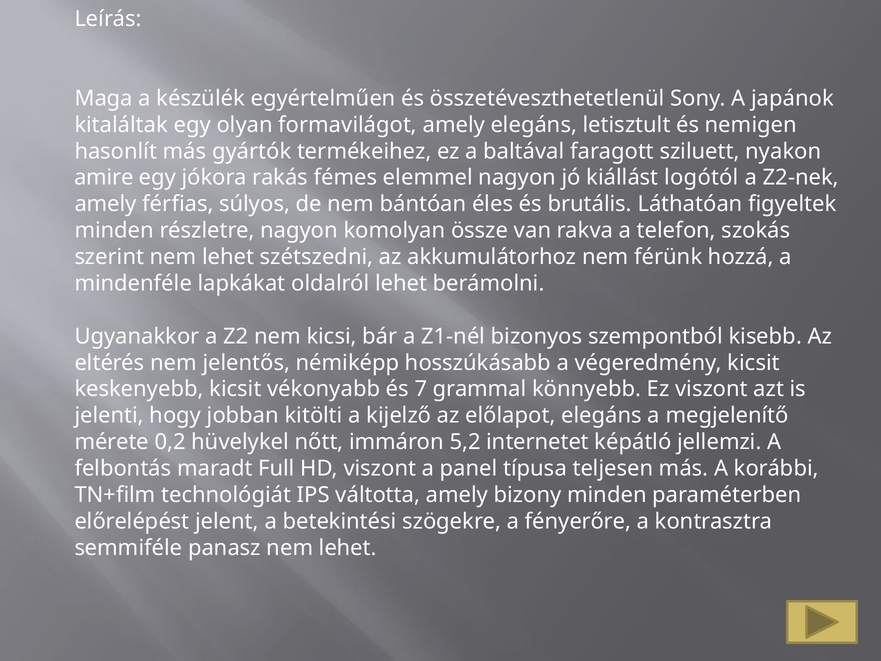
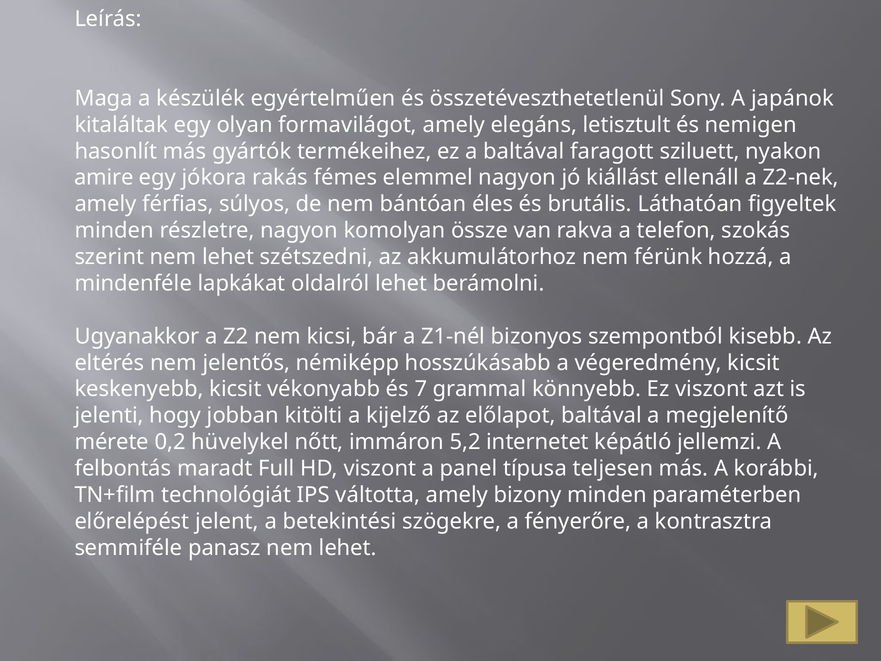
logótól: logótól -> ellenáll
előlapot elegáns: elegáns -> baltával
